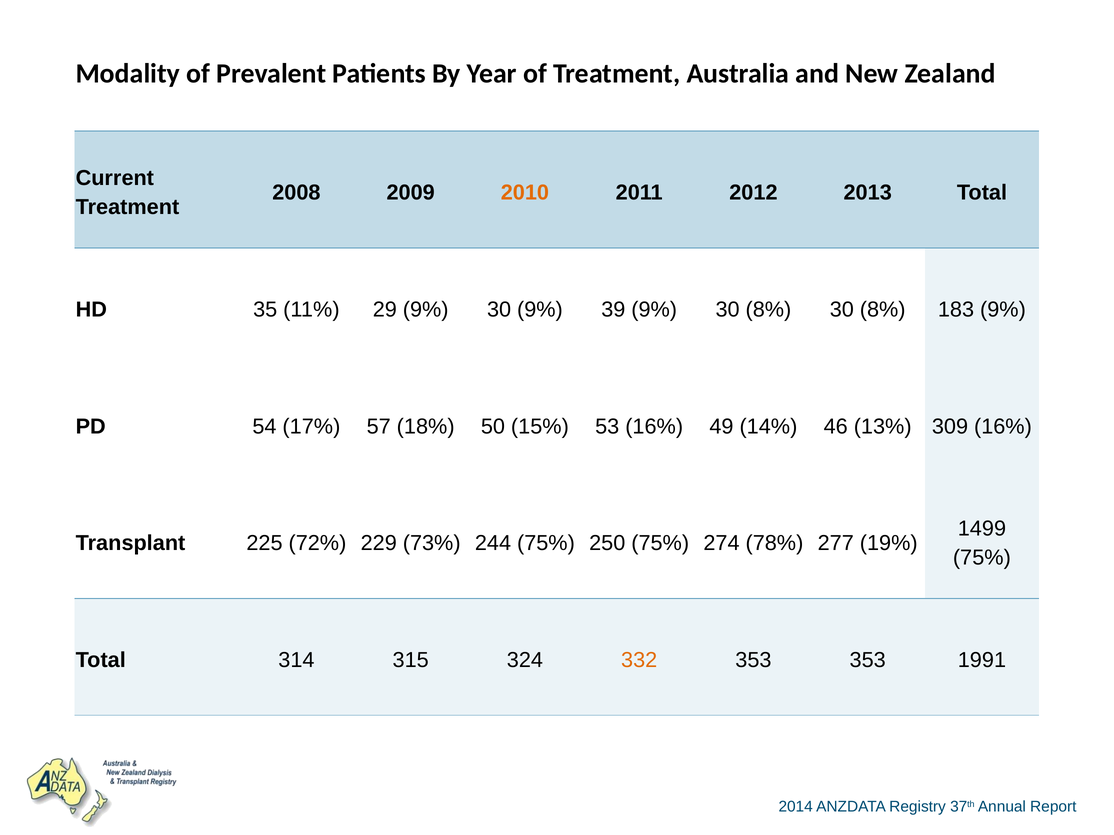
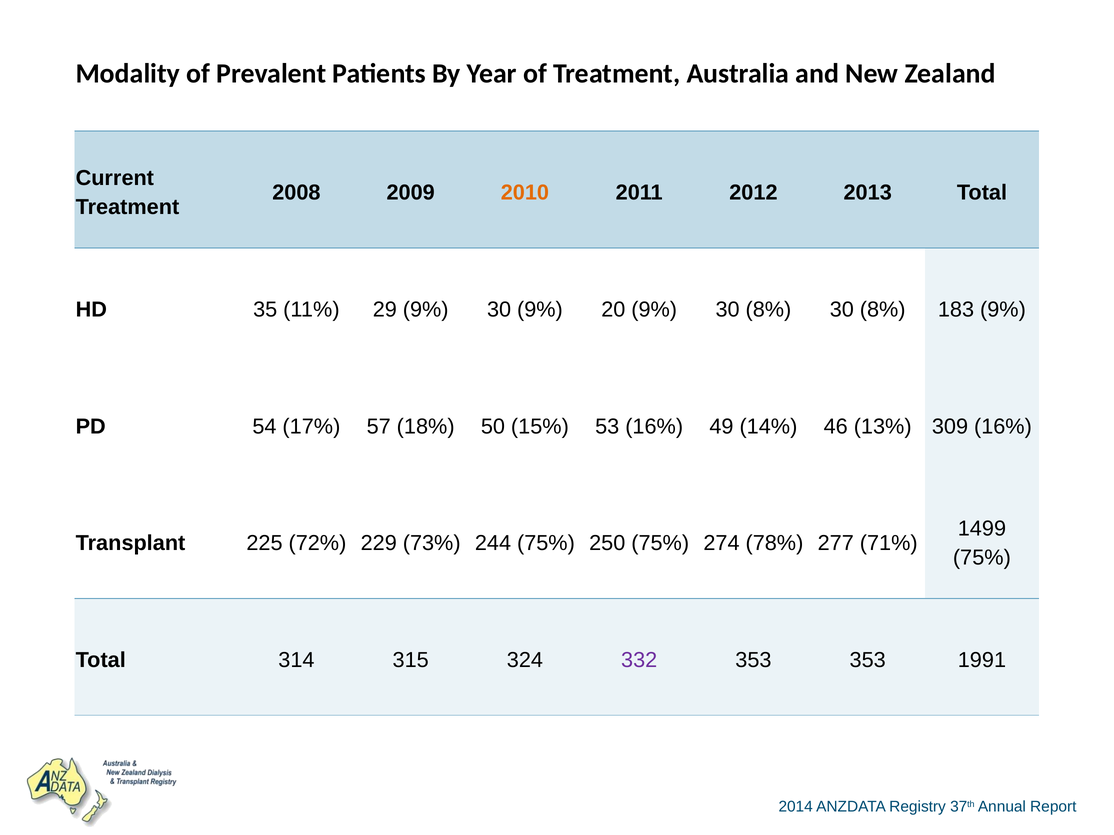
39: 39 -> 20
19%: 19% -> 71%
332 colour: orange -> purple
